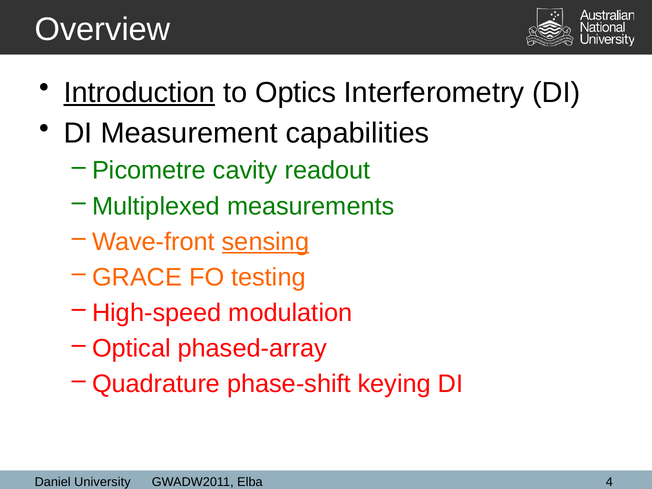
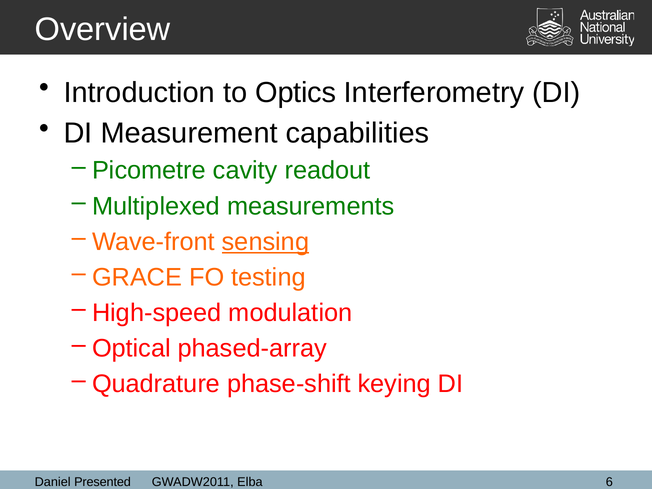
Introduction underline: present -> none
University: University -> Presented
4: 4 -> 6
